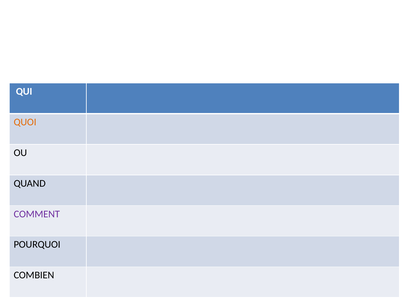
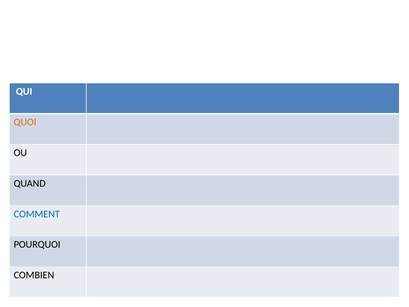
COMMENT colour: purple -> blue
